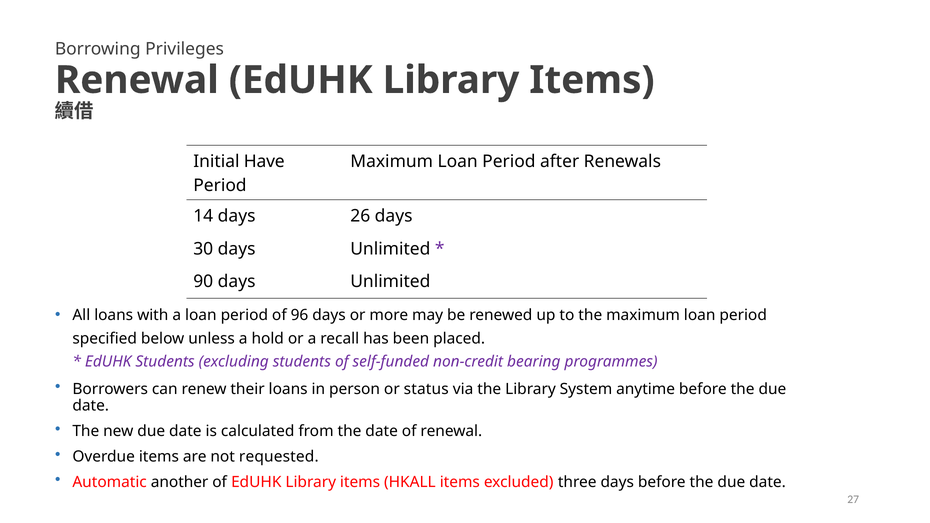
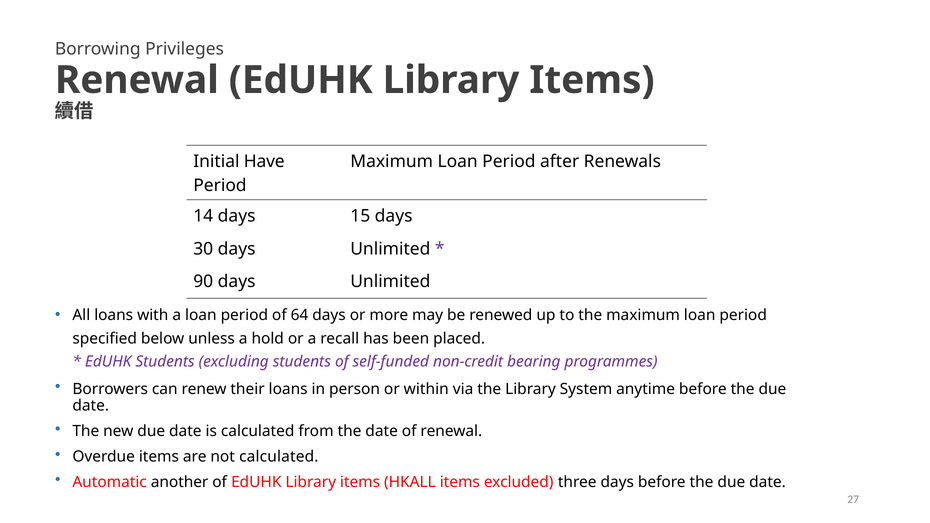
26: 26 -> 15
96: 96 -> 64
status: status -> within
not requested: requested -> calculated
